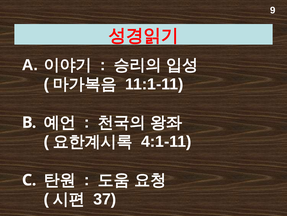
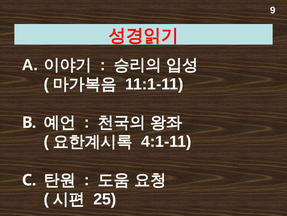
37: 37 -> 25
